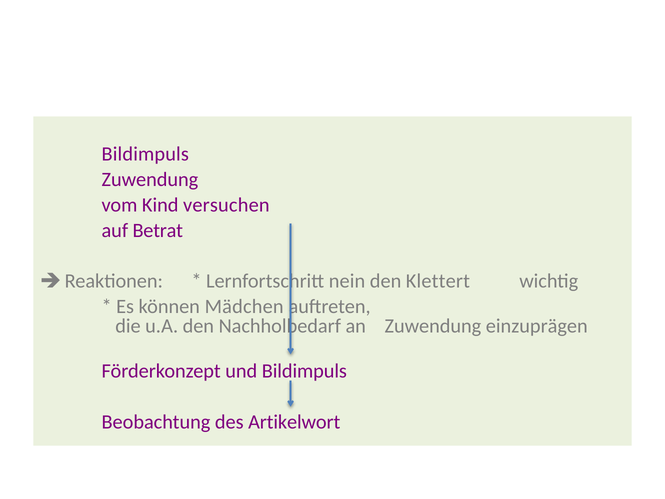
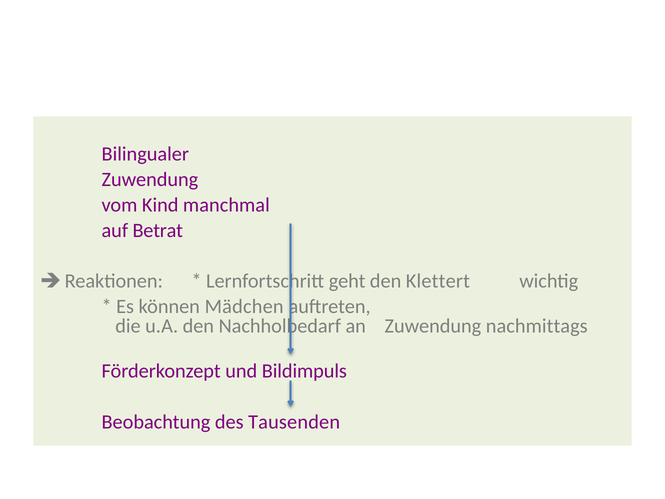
Bildimpuls at (145, 154): Bildimpuls -> Bilingualer
versuchen: versuchen -> manchmal
nein: nein -> geht
einzuprägen: einzuprägen -> nachmittags
Artikelwort: Artikelwort -> Tausenden
